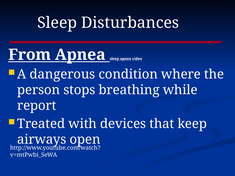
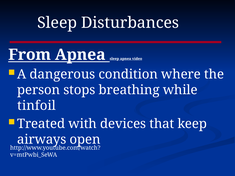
report: report -> tinfoil
